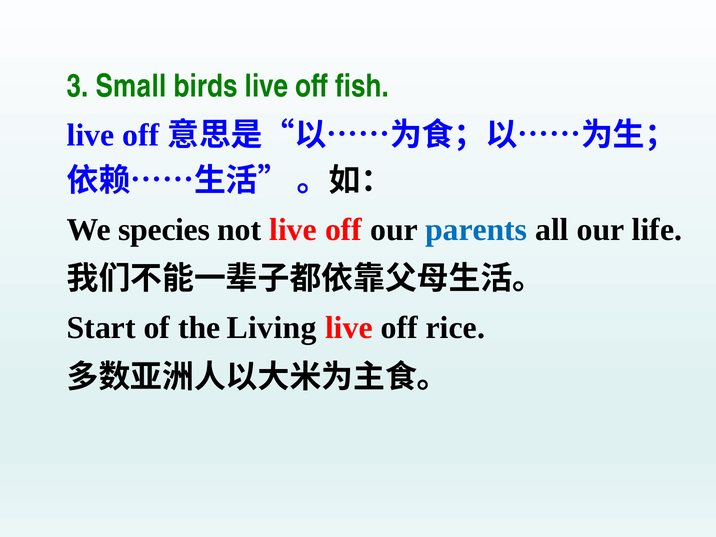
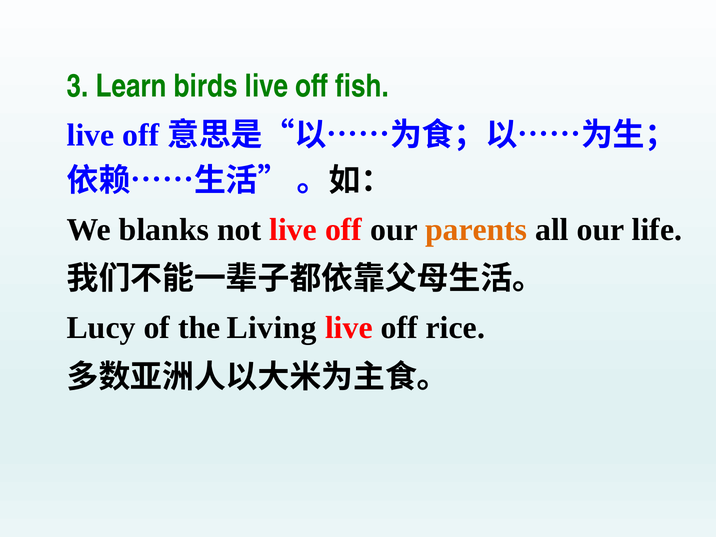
Small: Small -> Learn
species: species -> blanks
parents colour: blue -> orange
Start: Start -> Lucy
